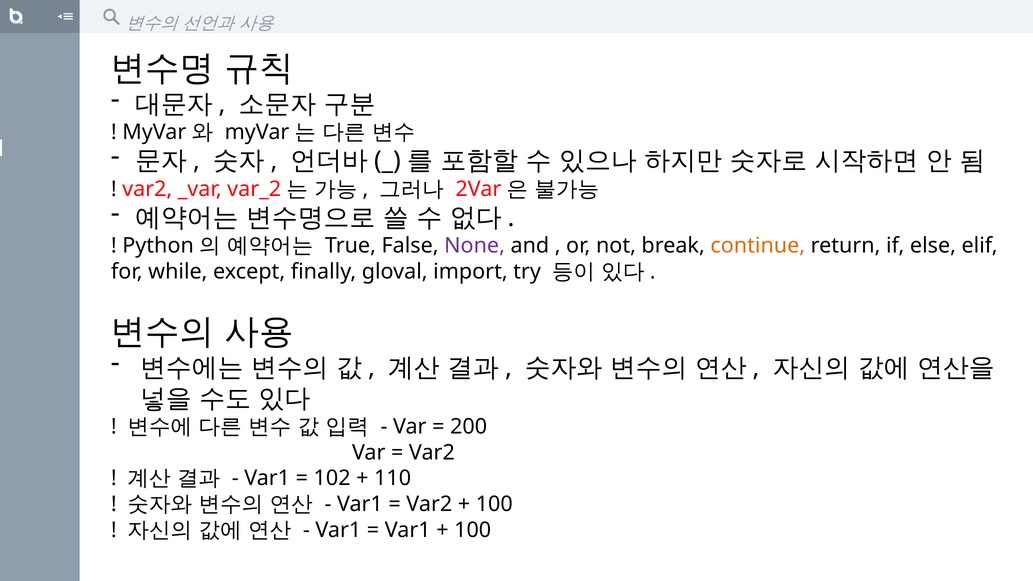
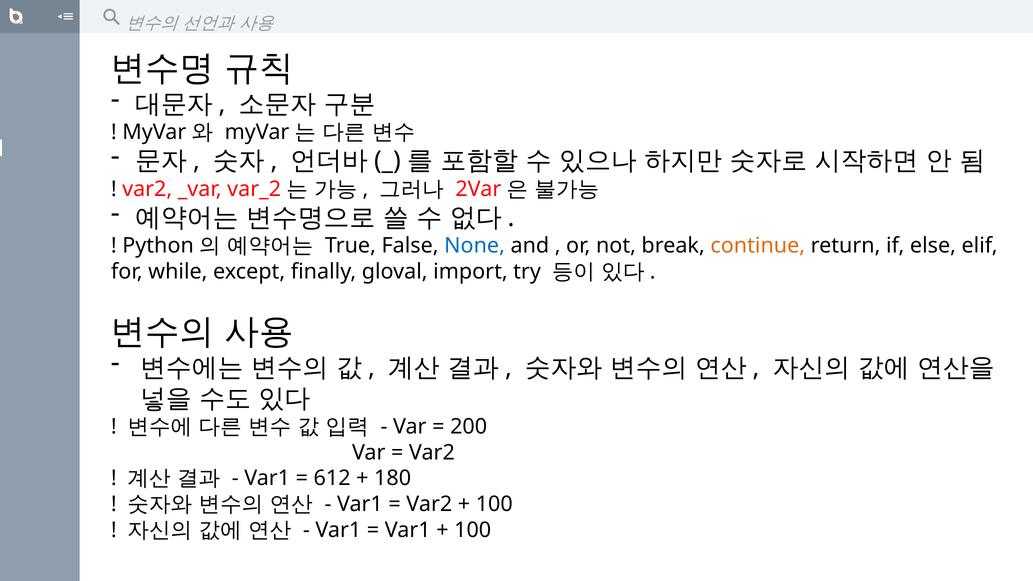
None colour: purple -> blue
102: 102 -> 612
110: 110 -> 180
